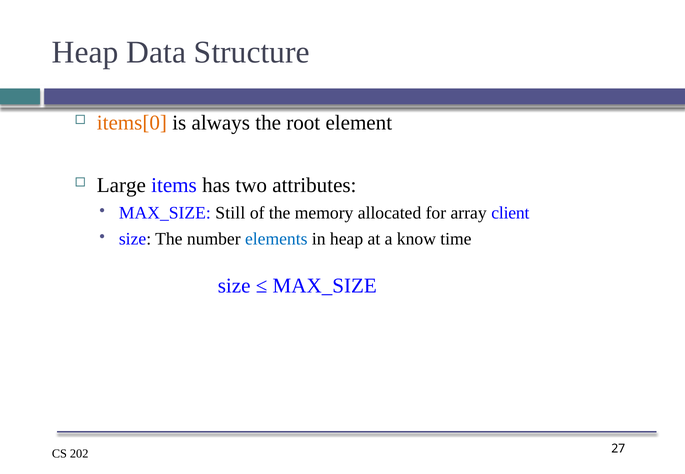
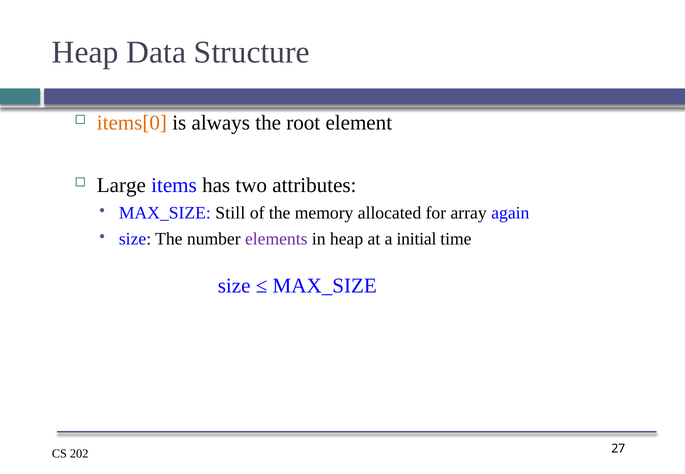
client: client -> again
elements colour: blue -> purple
know: know -> initial
